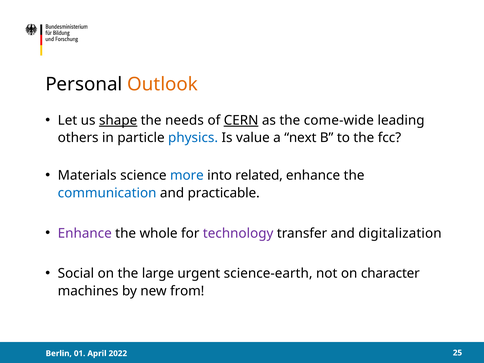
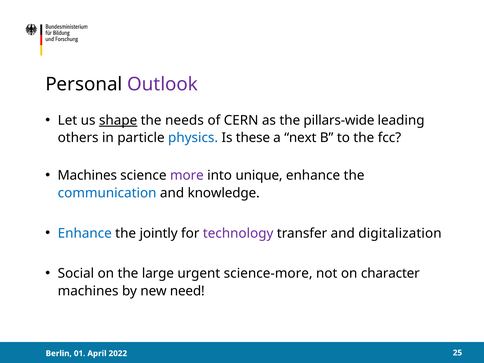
Outlook colour: orange -> purple
CERN underline: present -> none
come-wide: come-wide -> pillars-wide
value: value -> these
Materials at (87, 175): Materials -> Machines
more colour: blue -> purple
related: related -> unique
practicable: practicable -> knowledge
Enhance at (85, 233) colour: purple -> blue
whole: whole -> jointly
science-earth: science-earth -> science-more
from: from -> need
